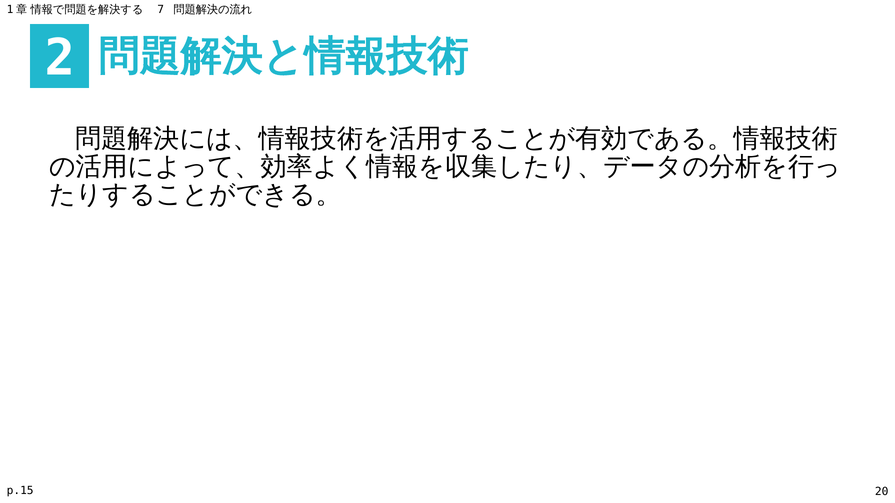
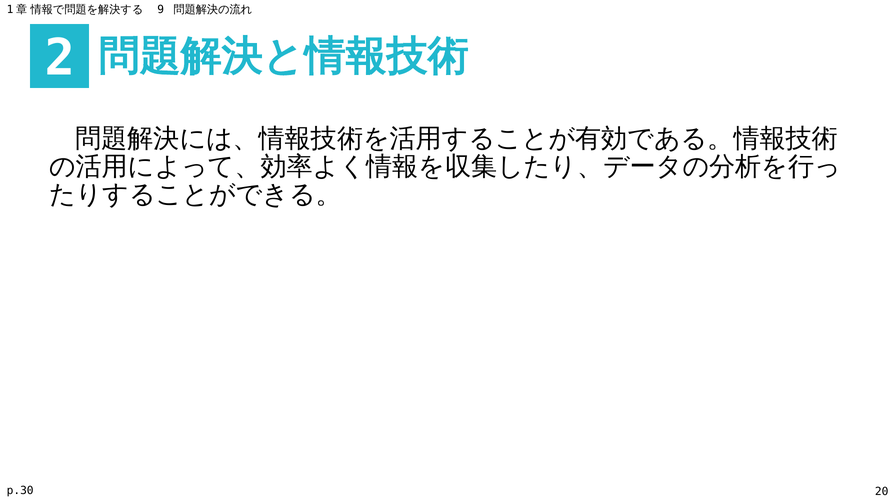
7: 7 -> 9
p.15: p.15 -> p.30
